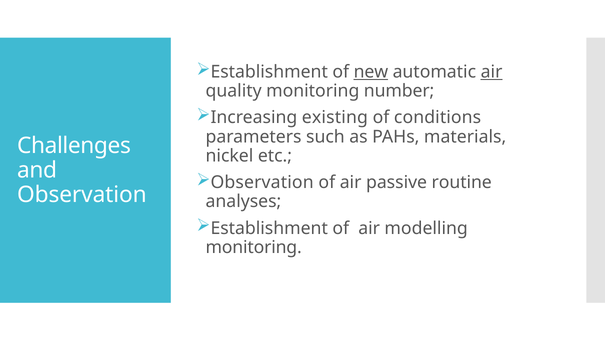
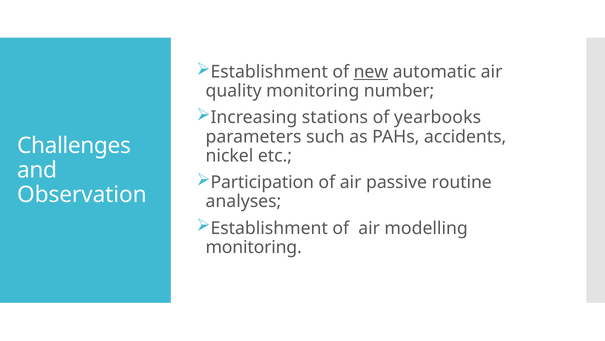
air at (492, 72) underline: present -> none
existing: existing -> stations
conditions: conditions -> yearbooks
materials: materials -> accidents
Observation at (262, 182): Observation -> Participation
